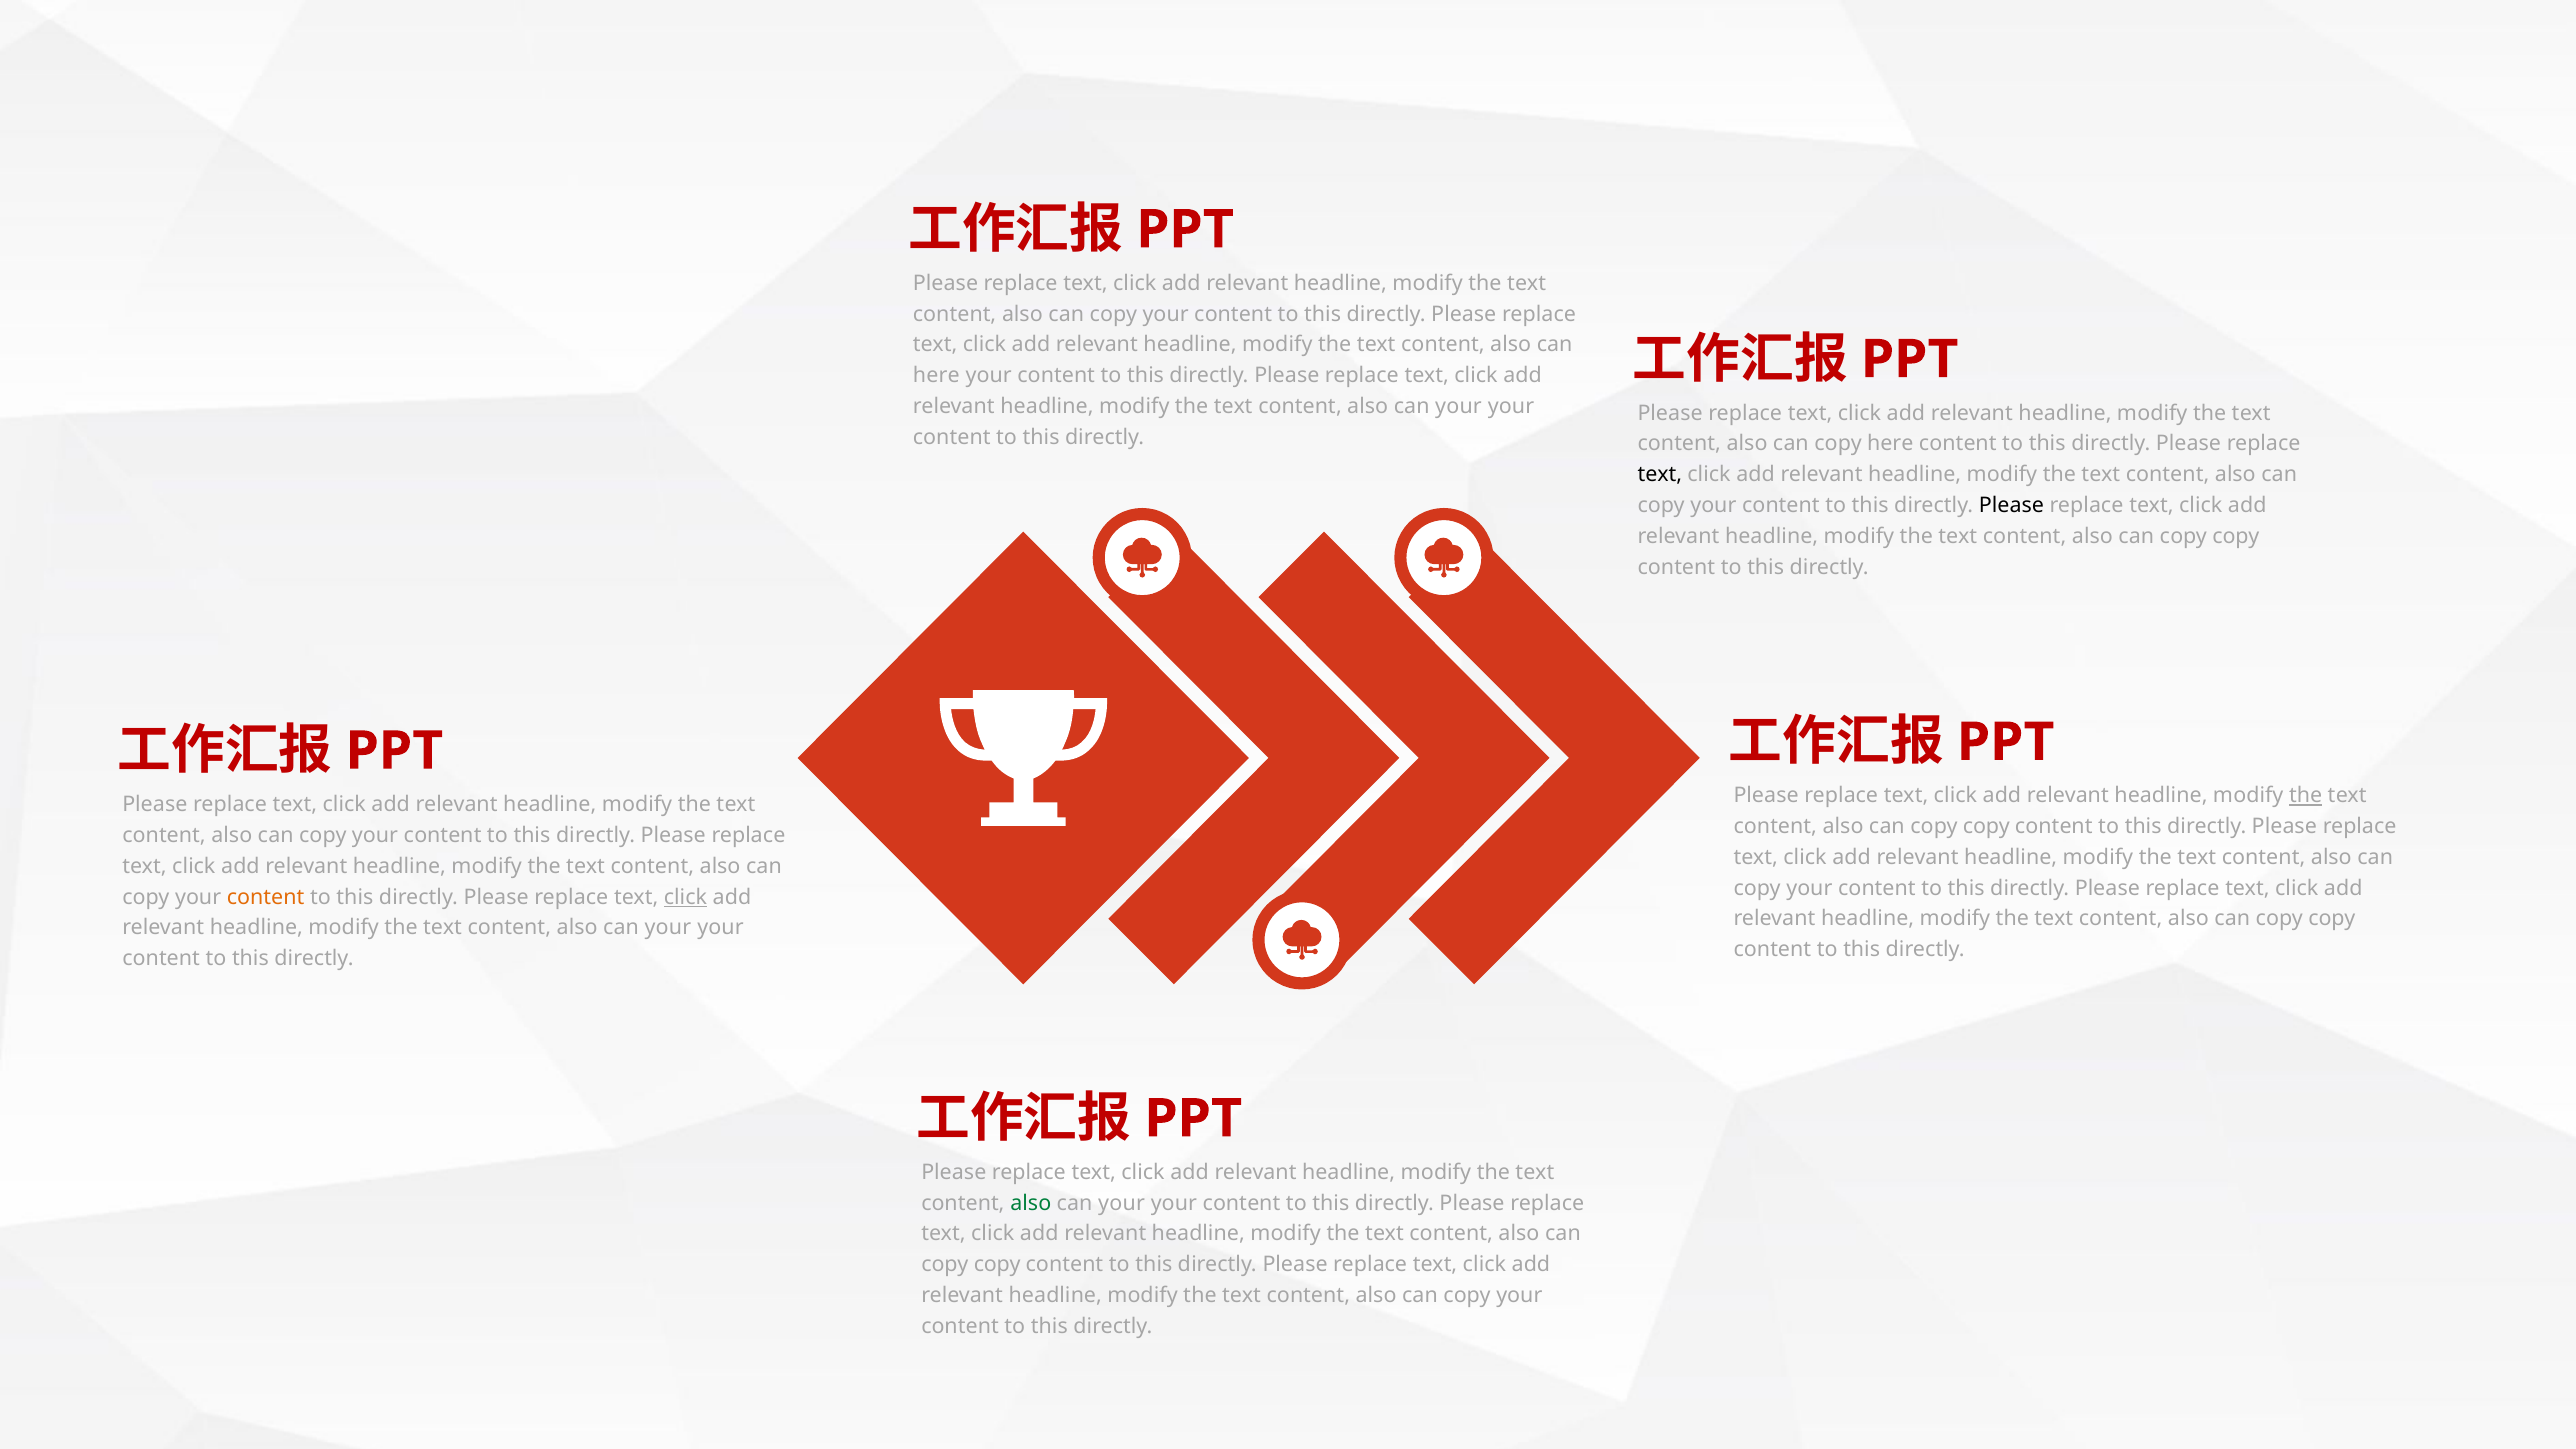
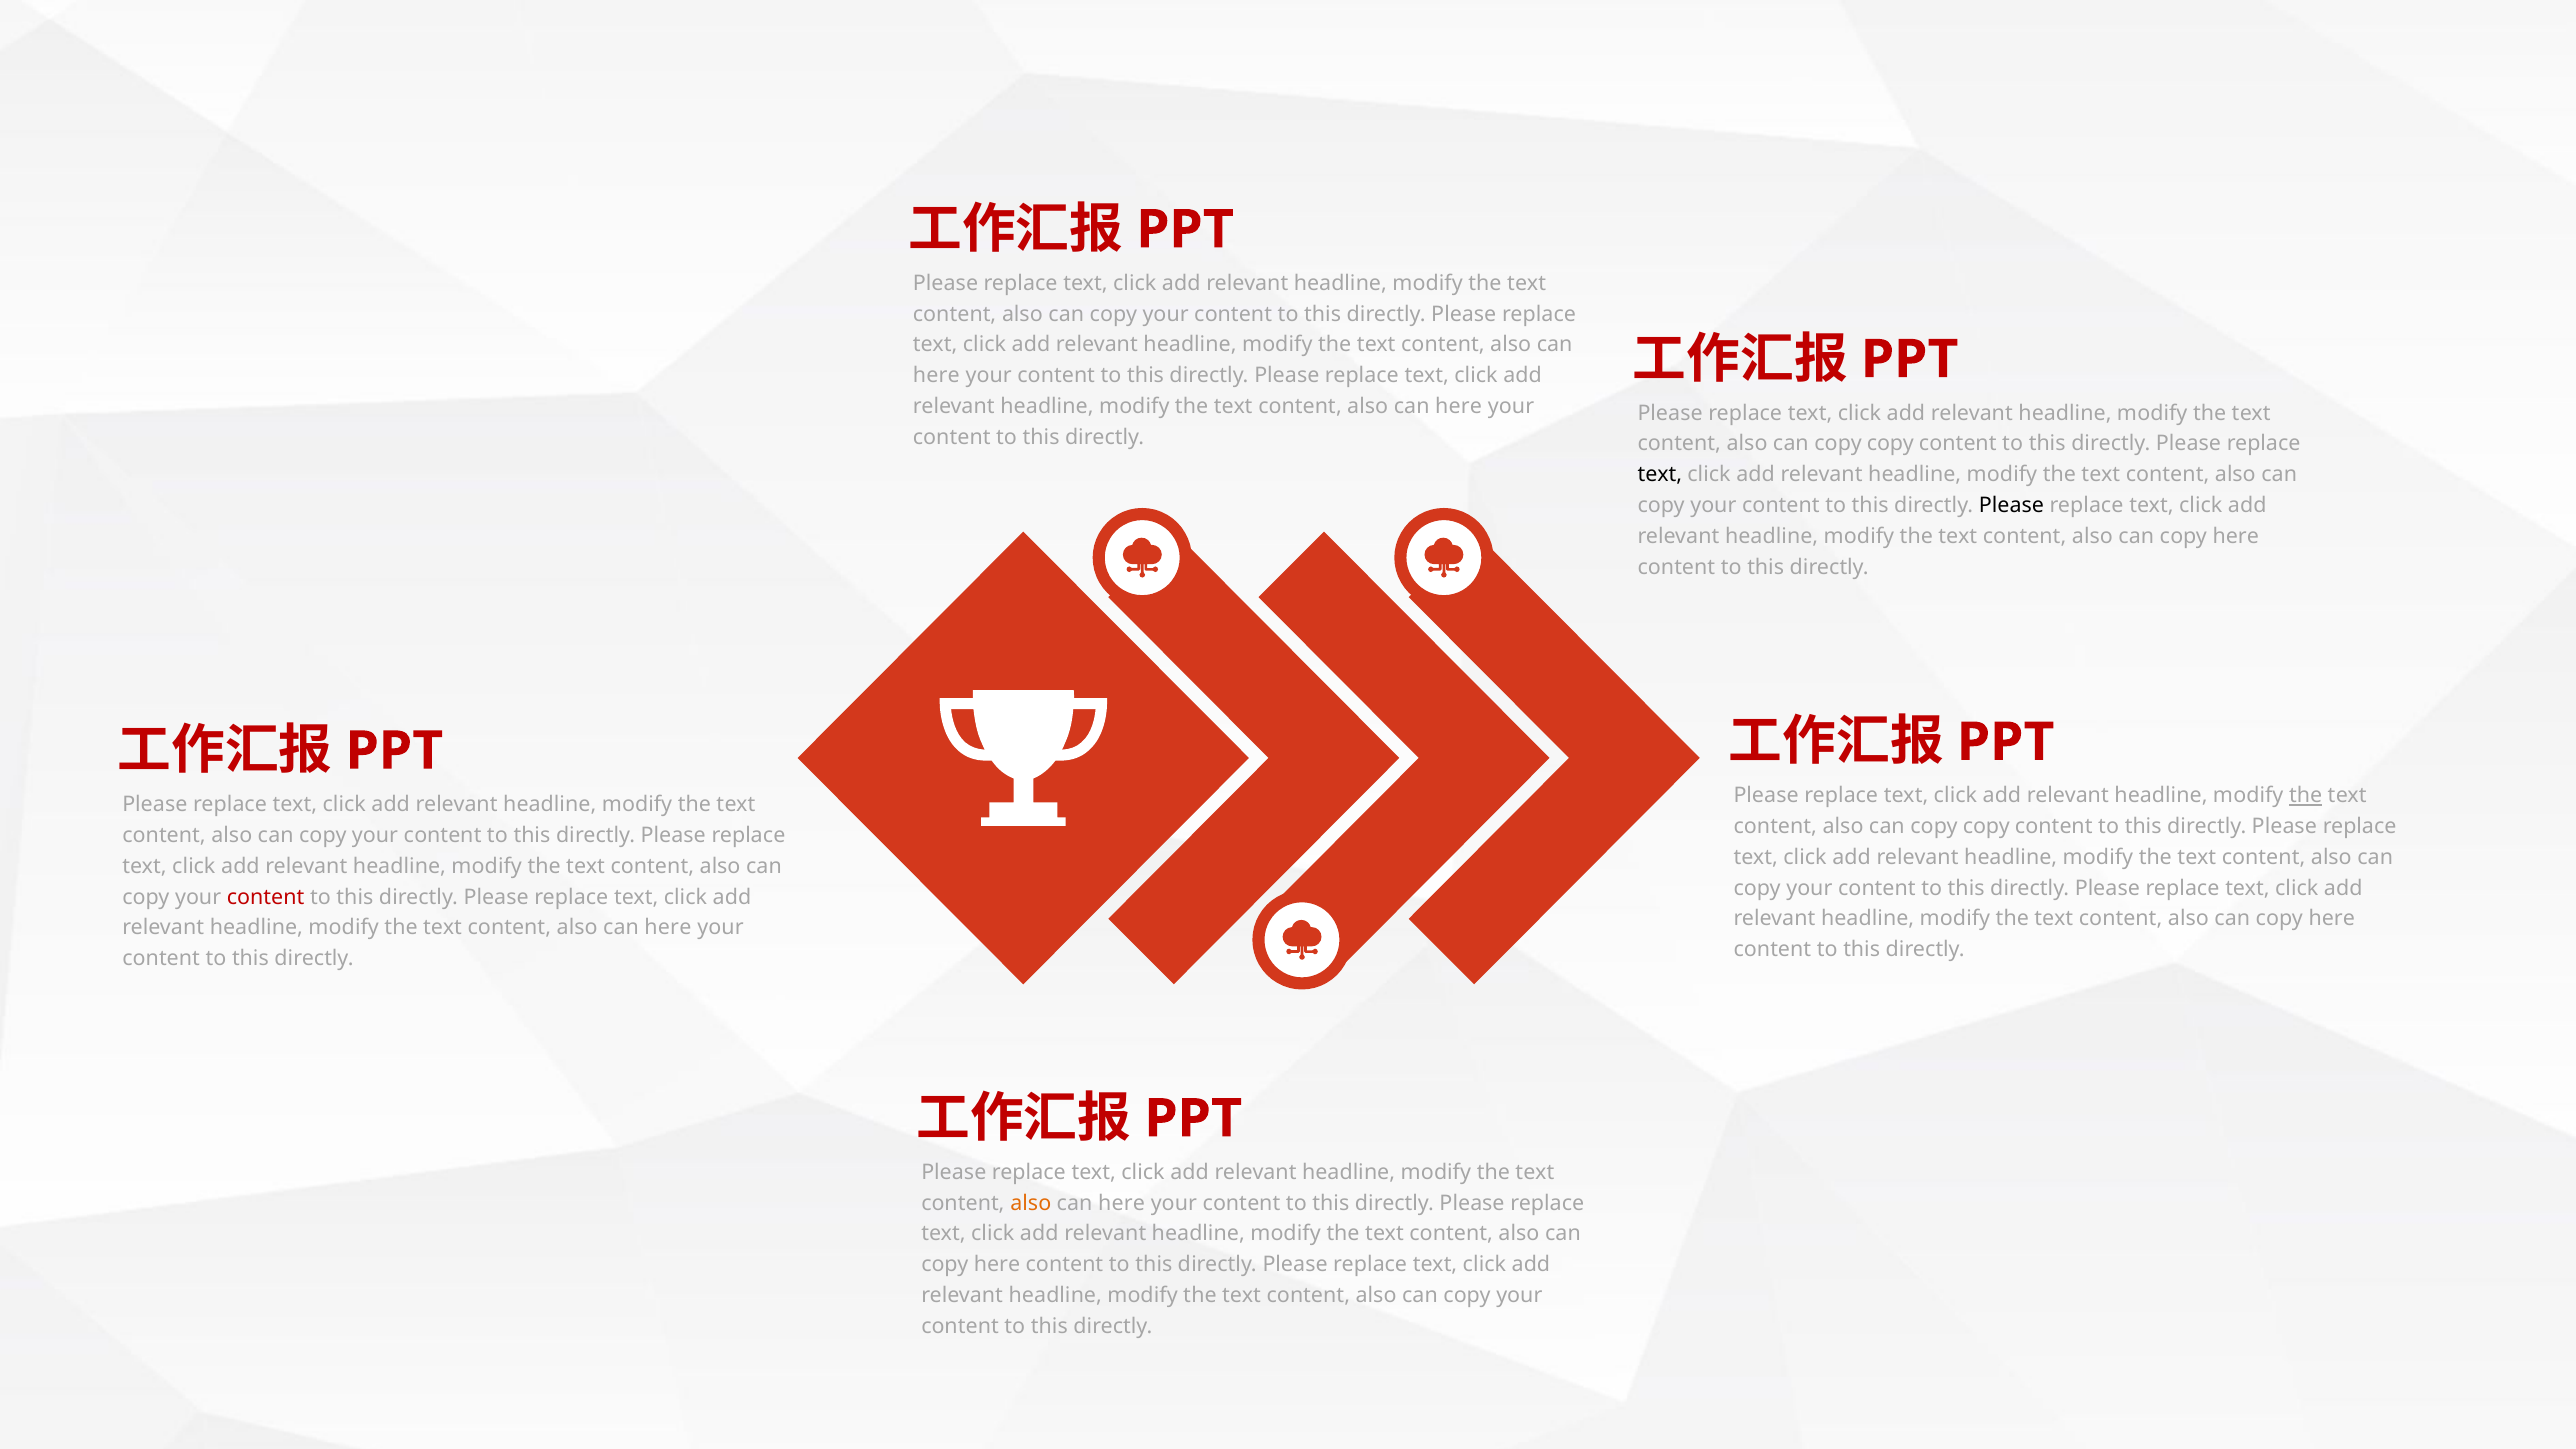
your at (1459, 406): your -> here
here at (1890, 444): here -> copy
copy at (2236, 536): copy -> here
content at (266, 897) colour: orange -> red
click at (685, 897) underline: present -> none
copy at (2332, 919): copy -> here
your at (668, 928): your -> here
also at (1031, 1203) colour: green -> orange
your at (1122, 1203): your -> here
copy at (997, 1265): copy -> here
